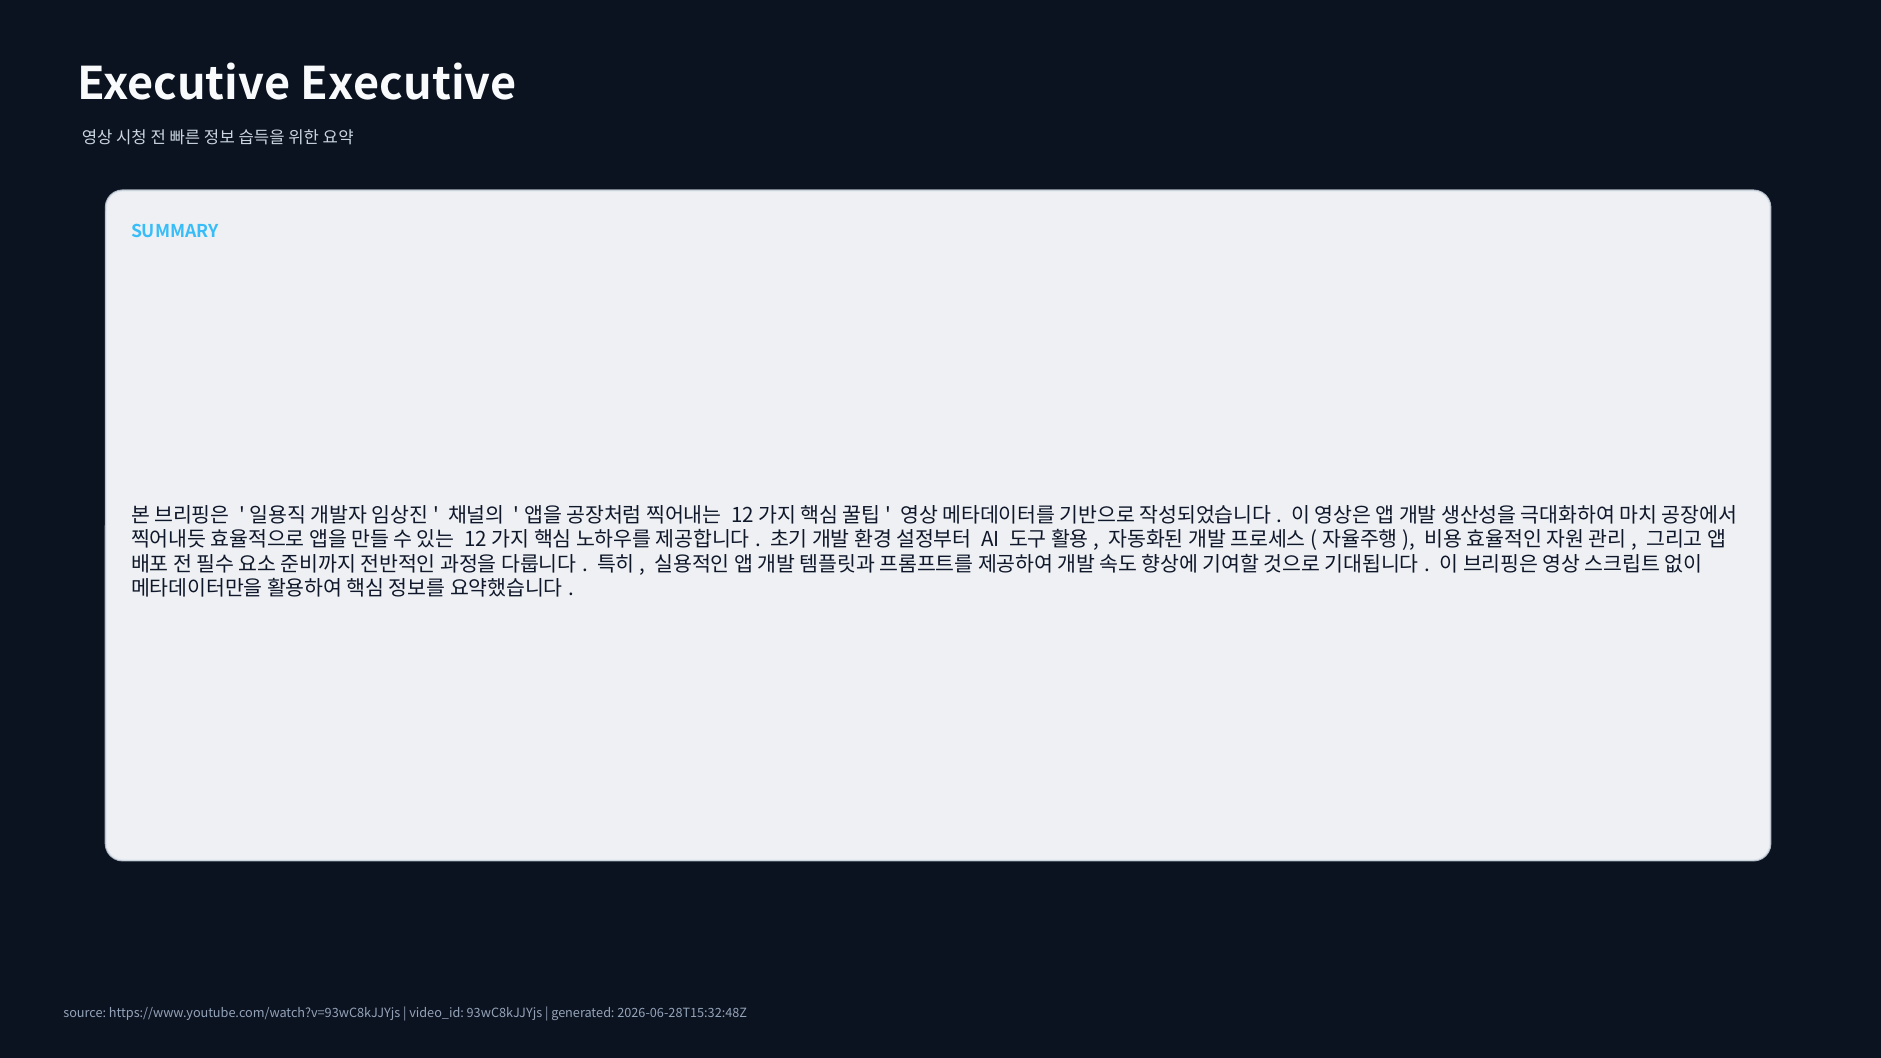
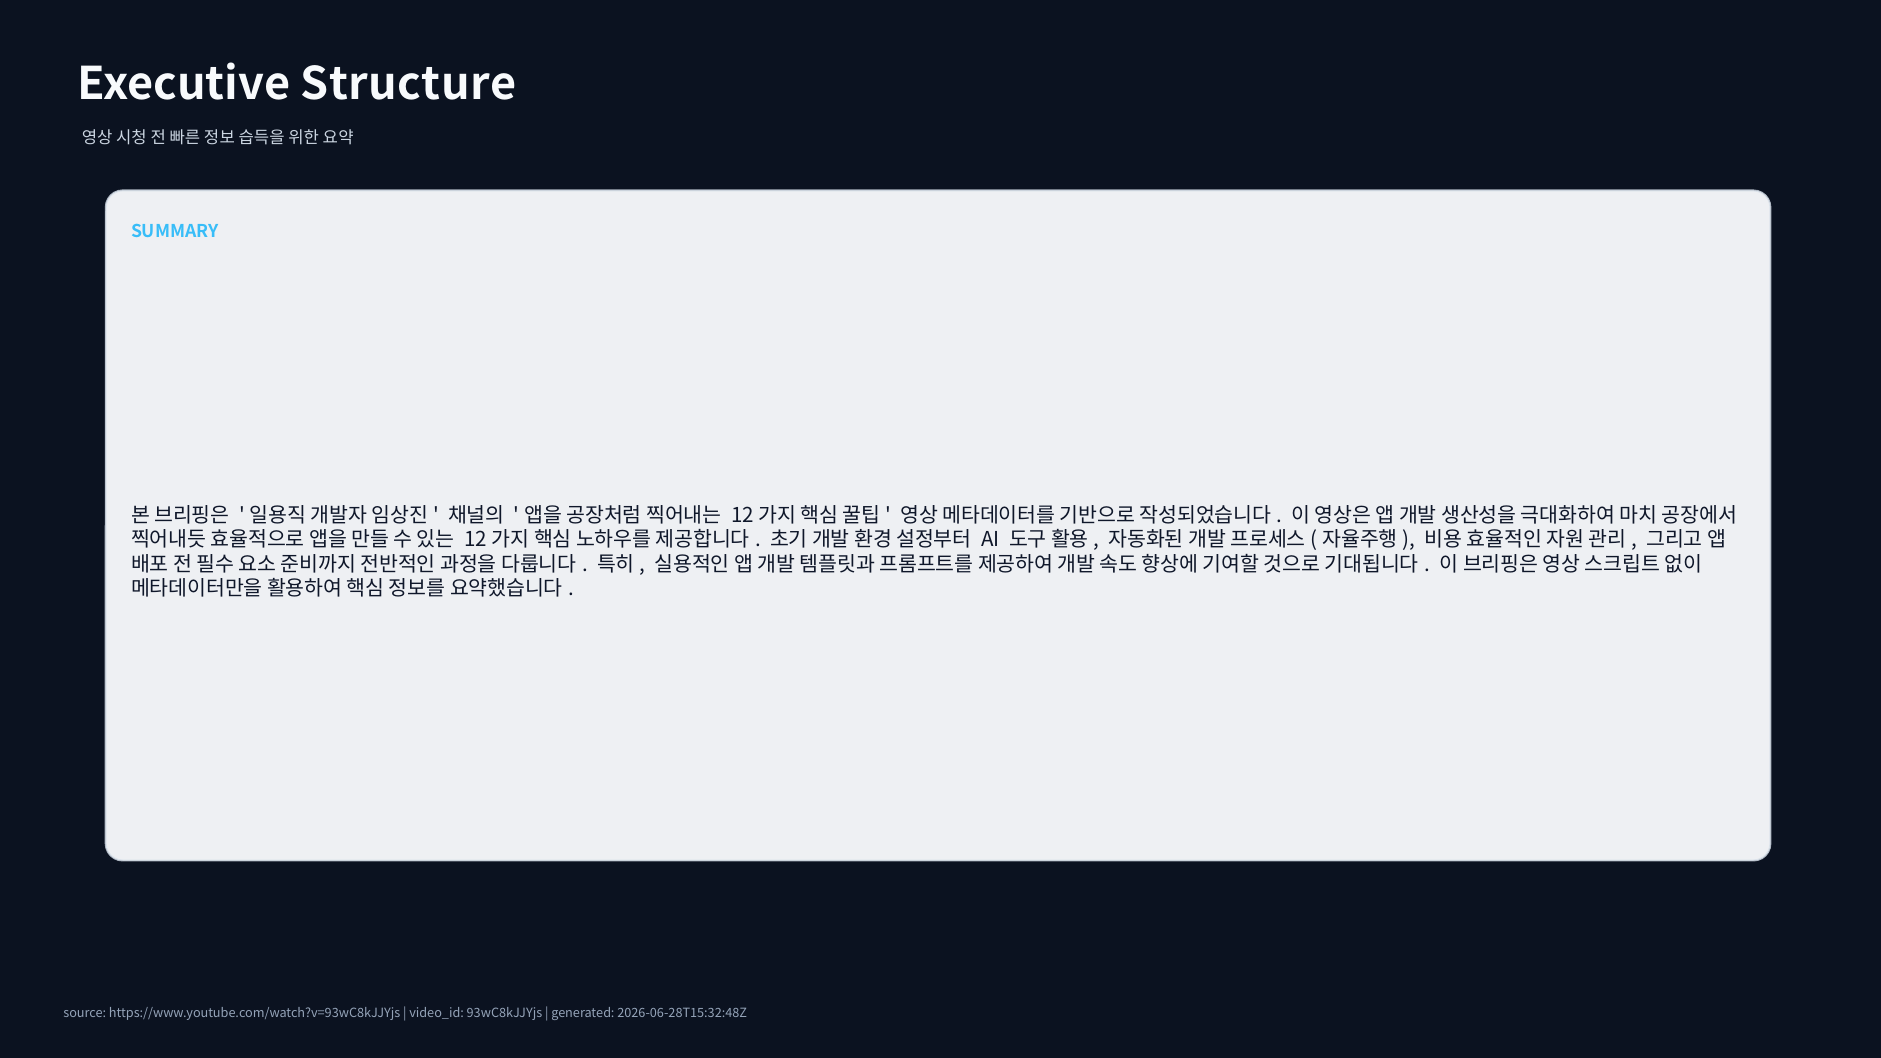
Executive Executive: Executive -> Structure
